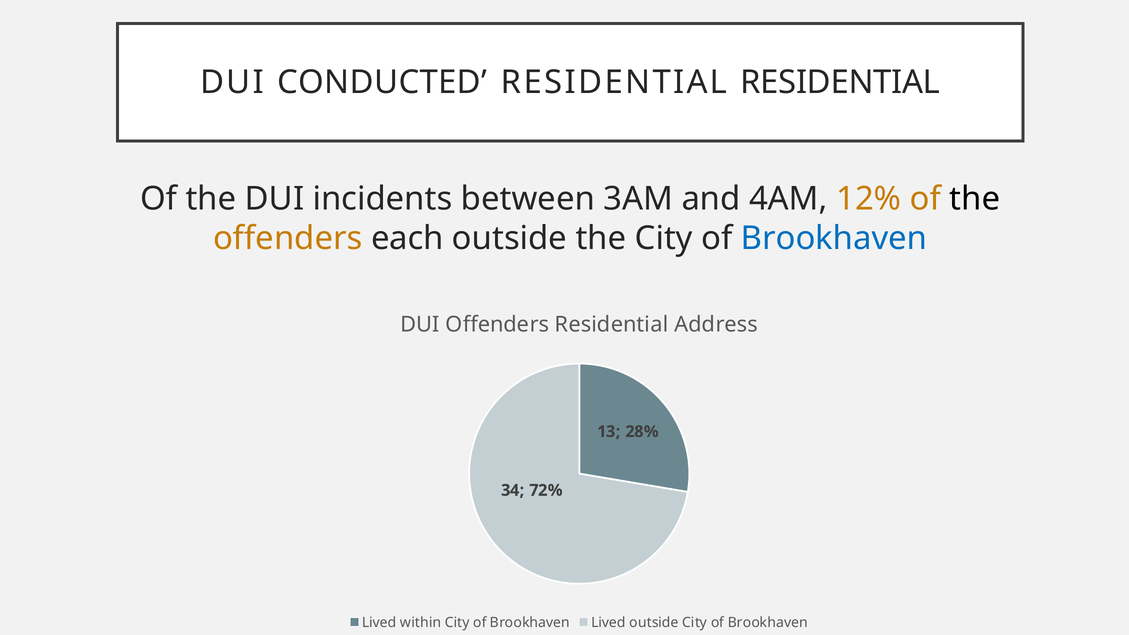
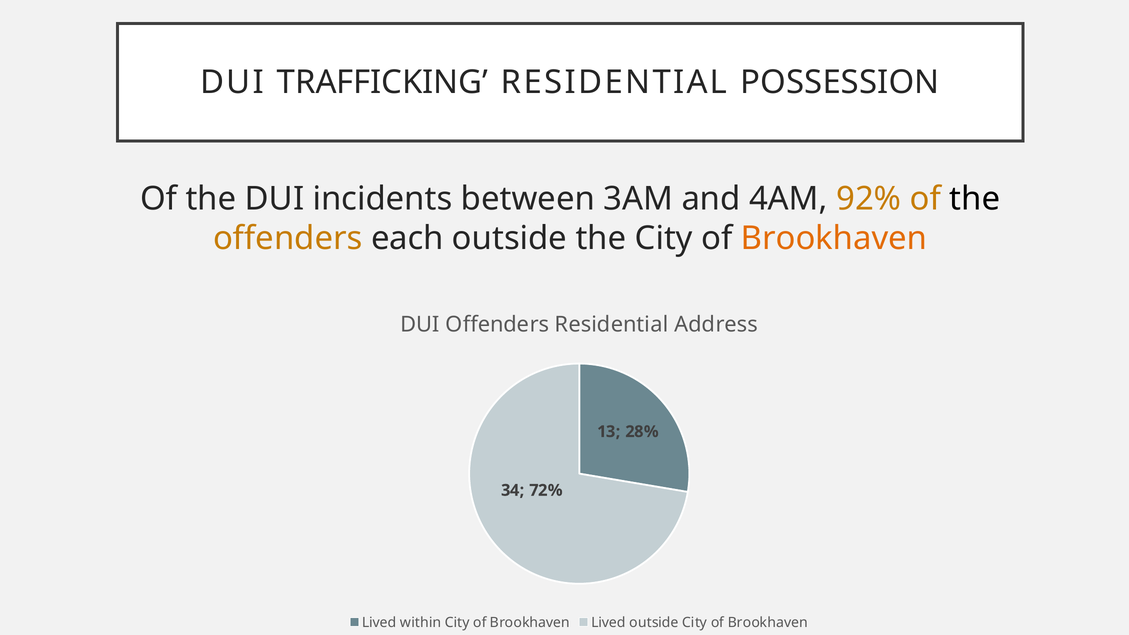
CONDUCTED: CONDUCTED -> TRAFFICKING
RESIDENTIAL RESIDENTIAL: RESIDENTIAL -> POSSESSION
12%: 12% -> 92%
Brookhaven at (834, 239) colour: blue -> orange
